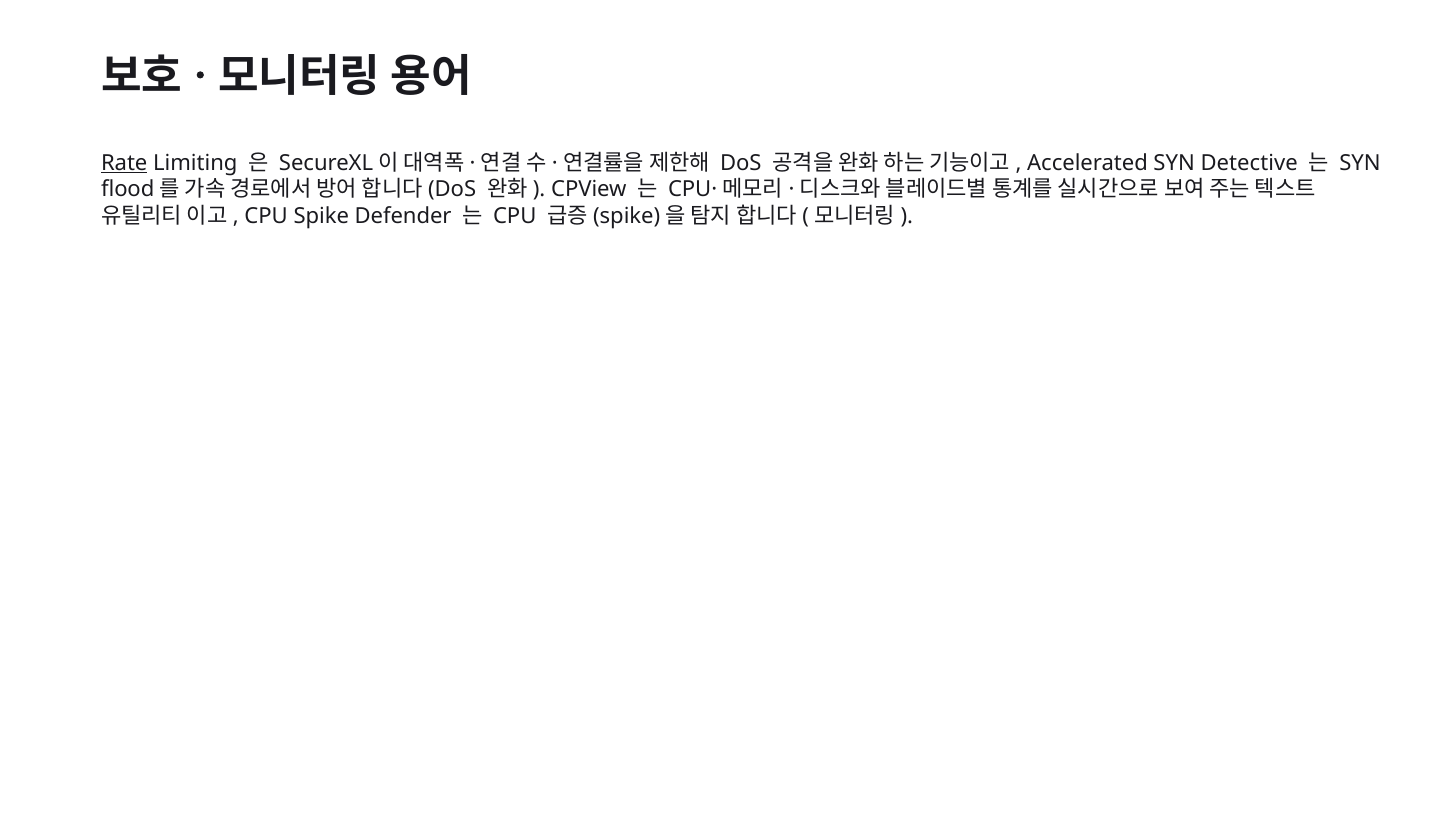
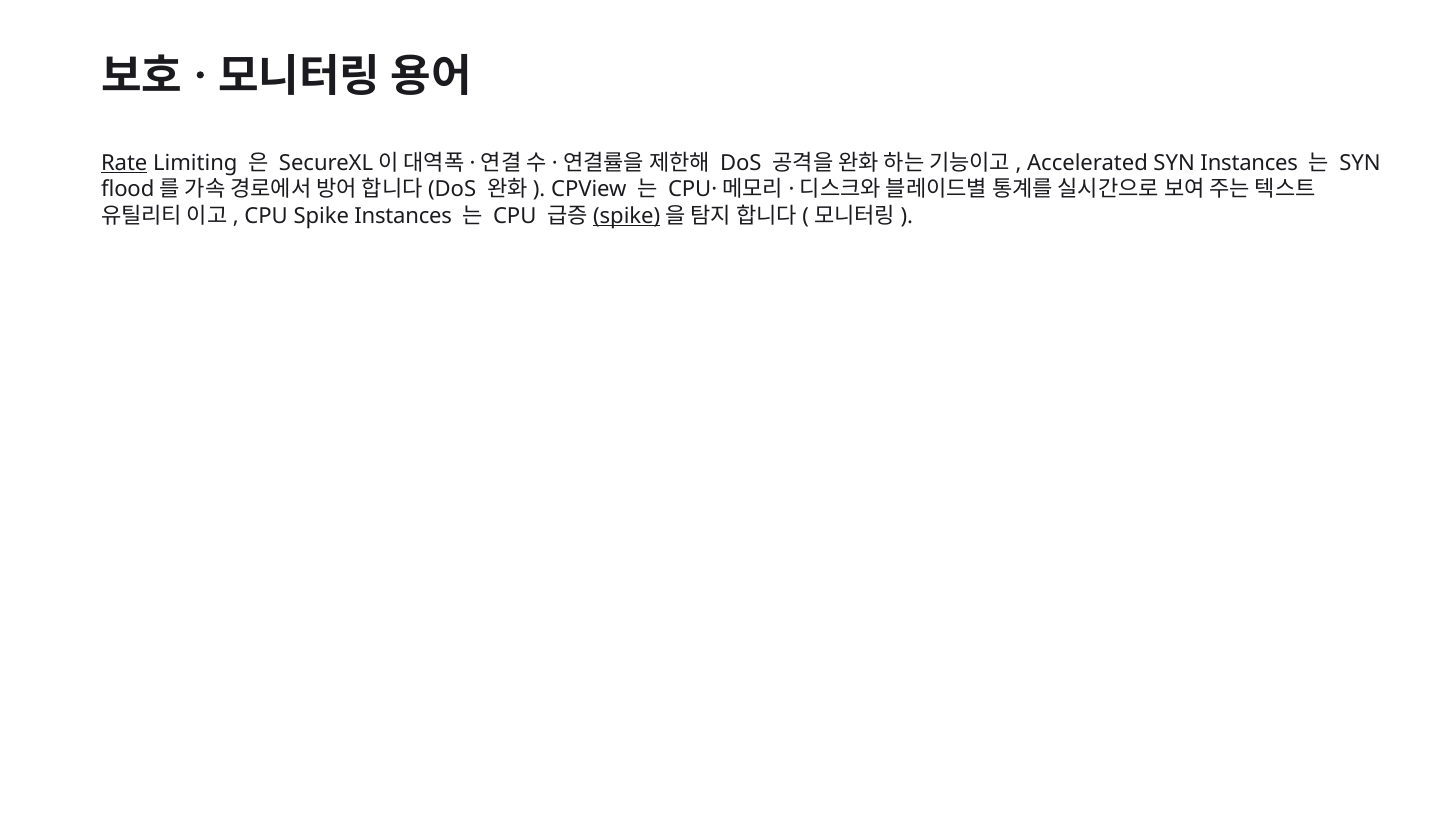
SYN Detective: Detective -> Instances
Spike Defender: Defender -> Instances
spike at (627, 216) underline: none -> present
